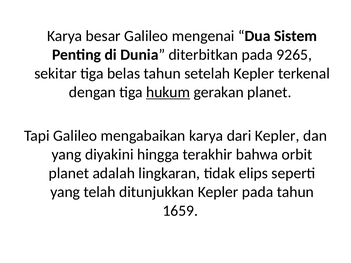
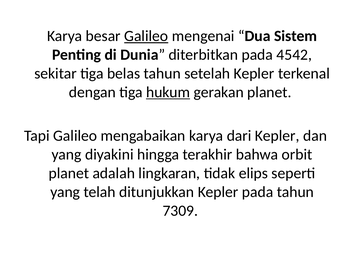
Galileo at (146, 36) underline: none -> present
9265: 9265 -> 4542
1659: 1659 -> 7309
